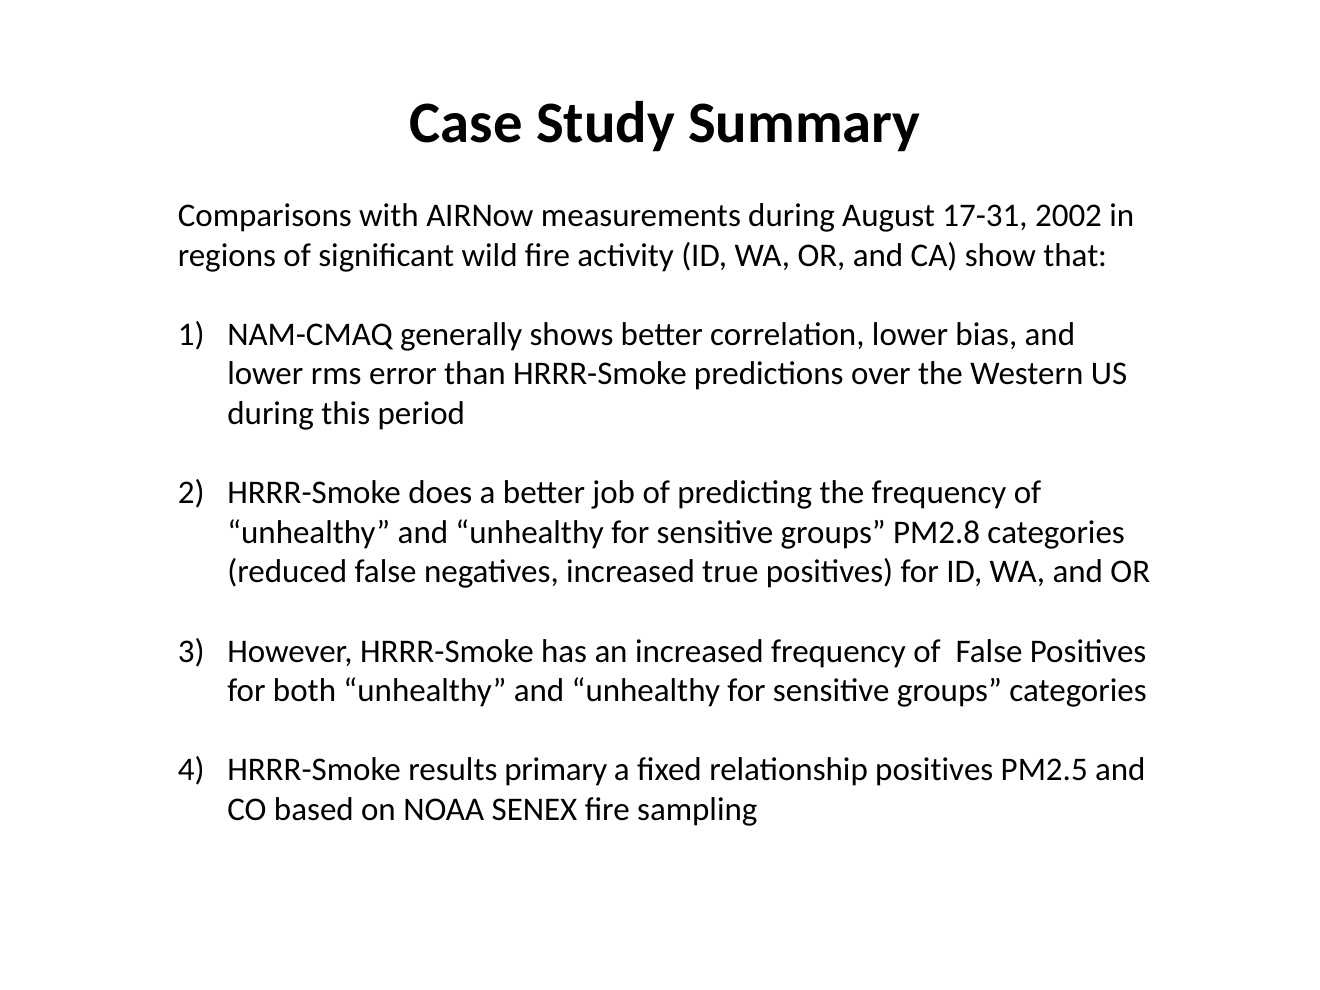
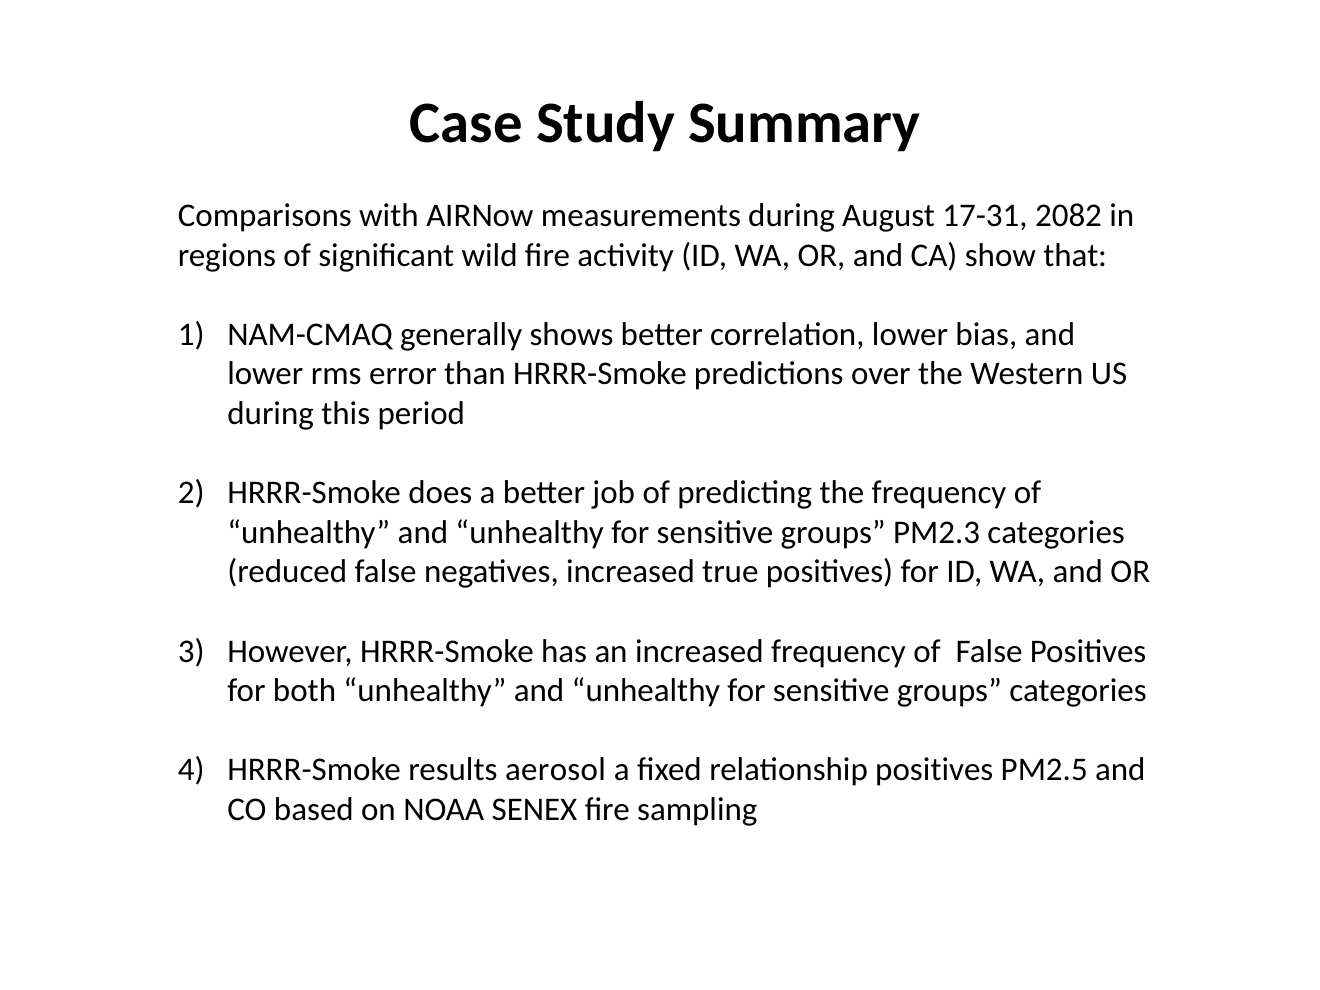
2002: 2002 -> 2082
PM2.8: PM2.8 -> PM2.3
primary: primary -> aerosol
